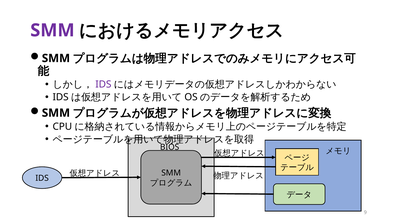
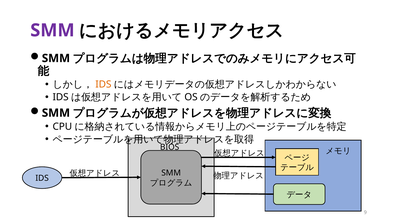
IDS at (103, 85) colour: purple -> orange
